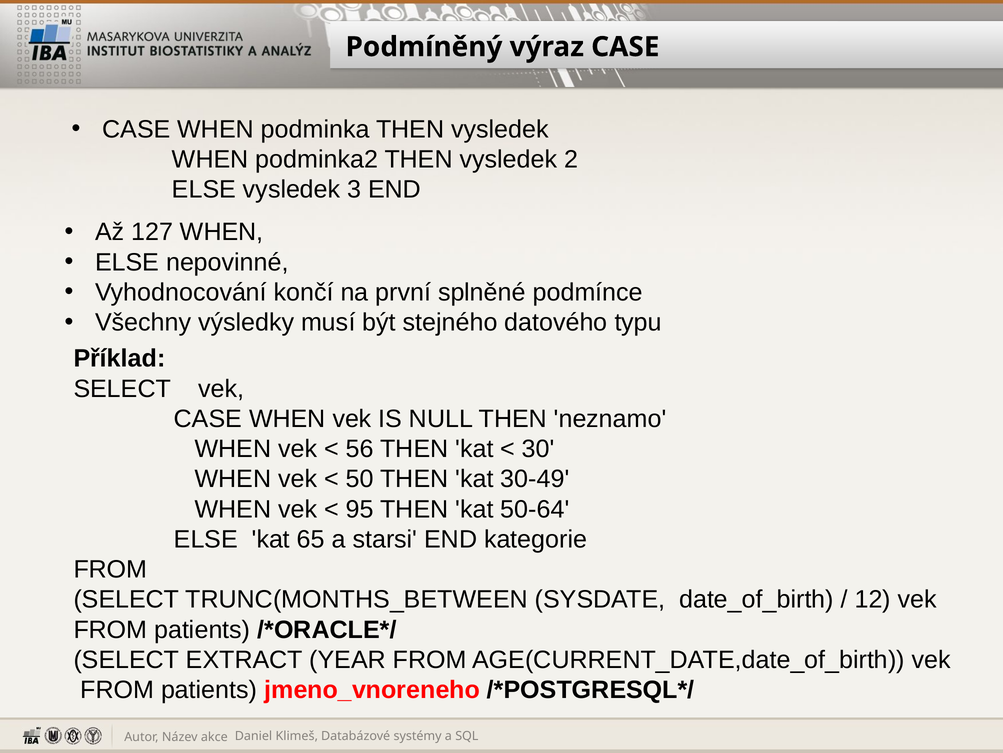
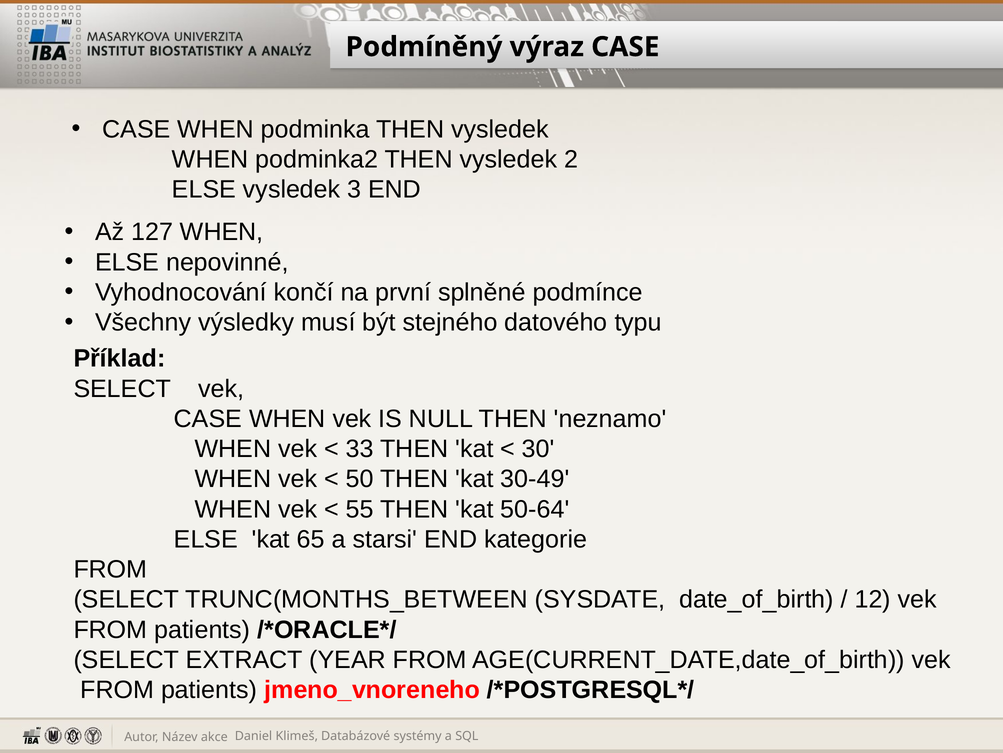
56: 56 -> 33
95: 95 -> 55
